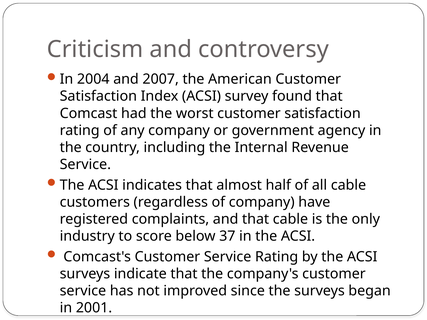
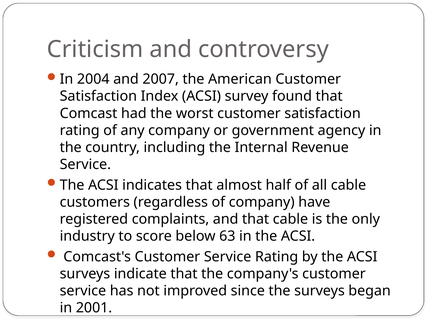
37: 37 -> 63
